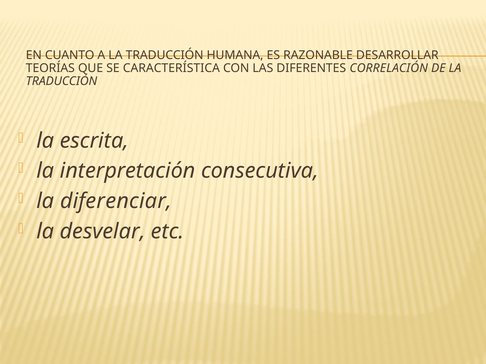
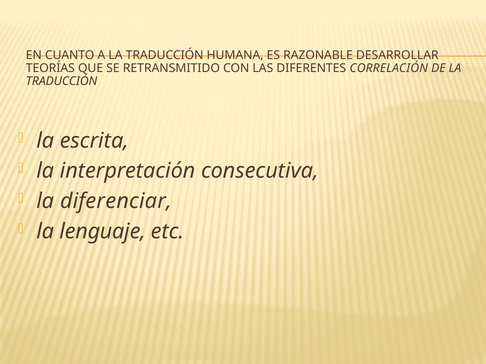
CARACTERÍSTICA: CARACTERÍSTICA -> RETRANSMITIDO
desvelar: desvelar -> lenguaje
